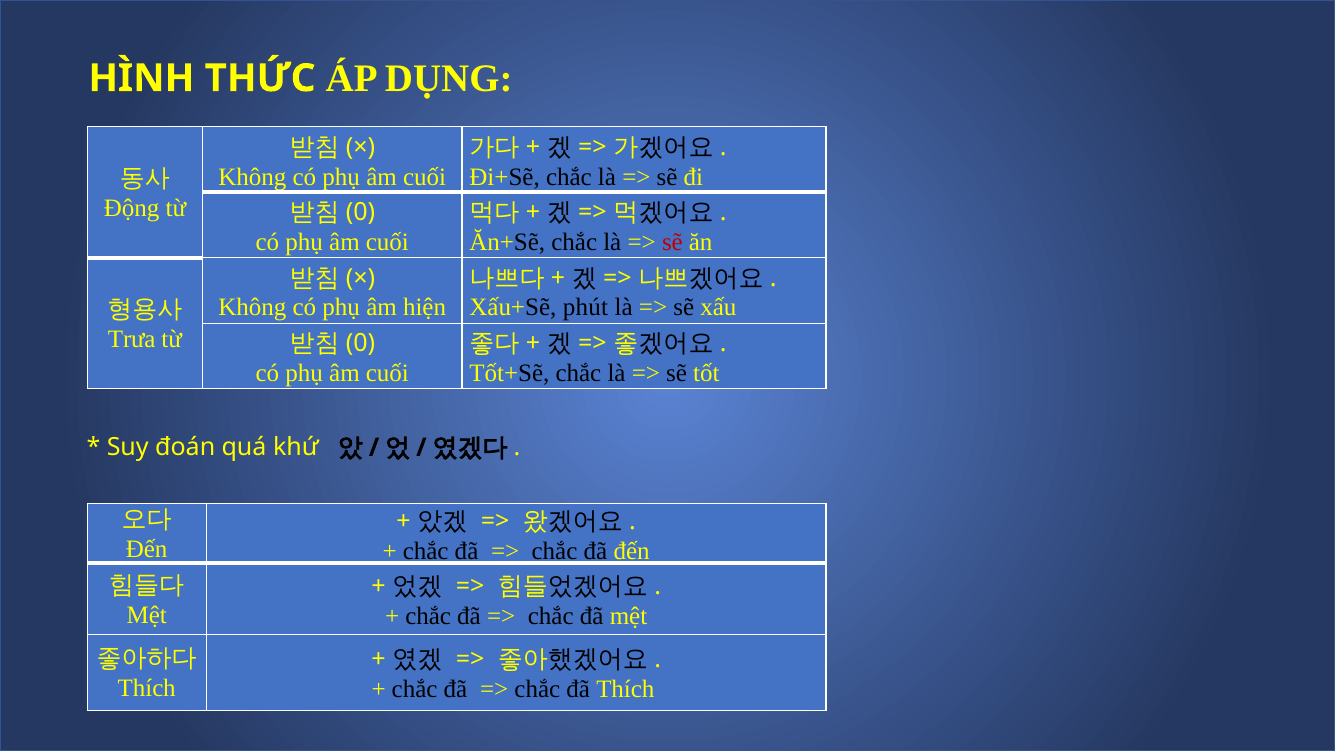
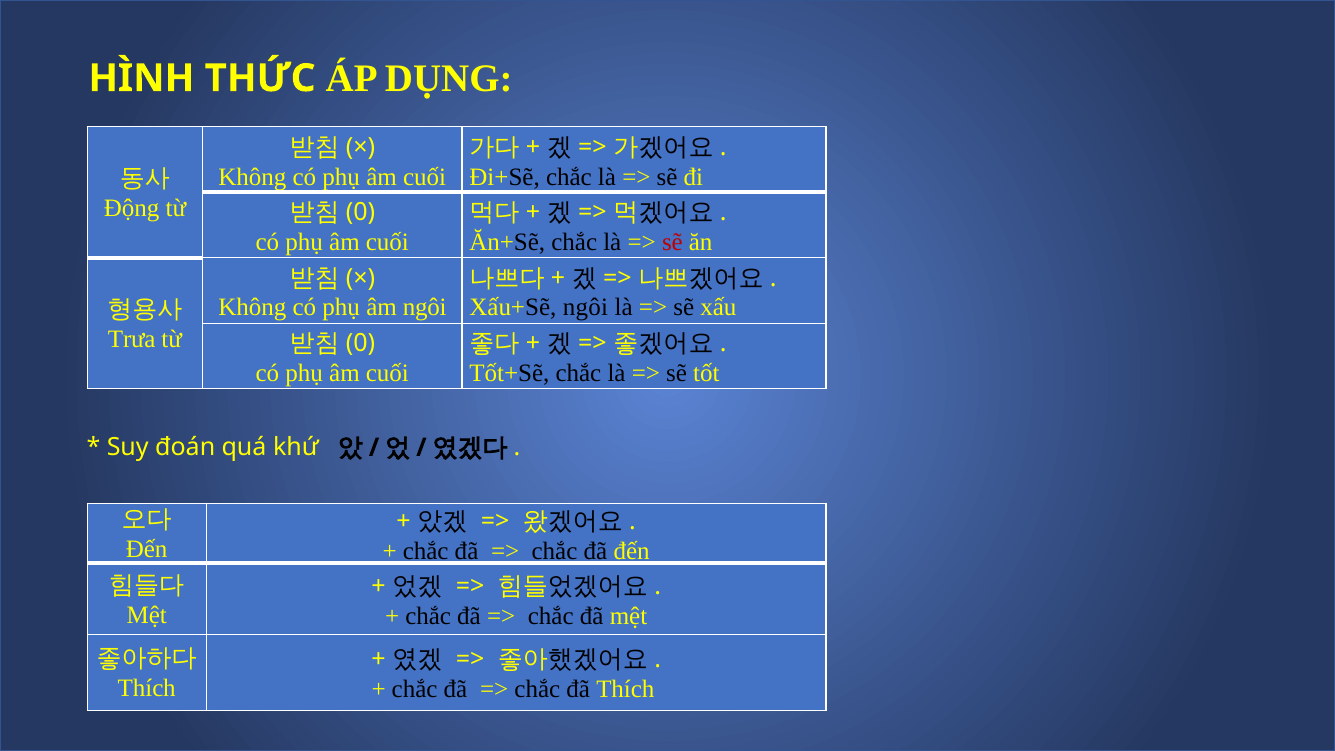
âm hiện: hiện -> ngôi
Xấu+Sẽ phút: phút -> ngôi
